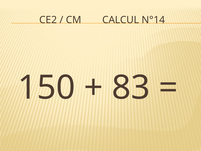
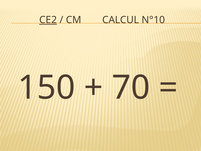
CE2 underline: none -> present
N°14: N°14 -> N°10
83: 83 -> 70
